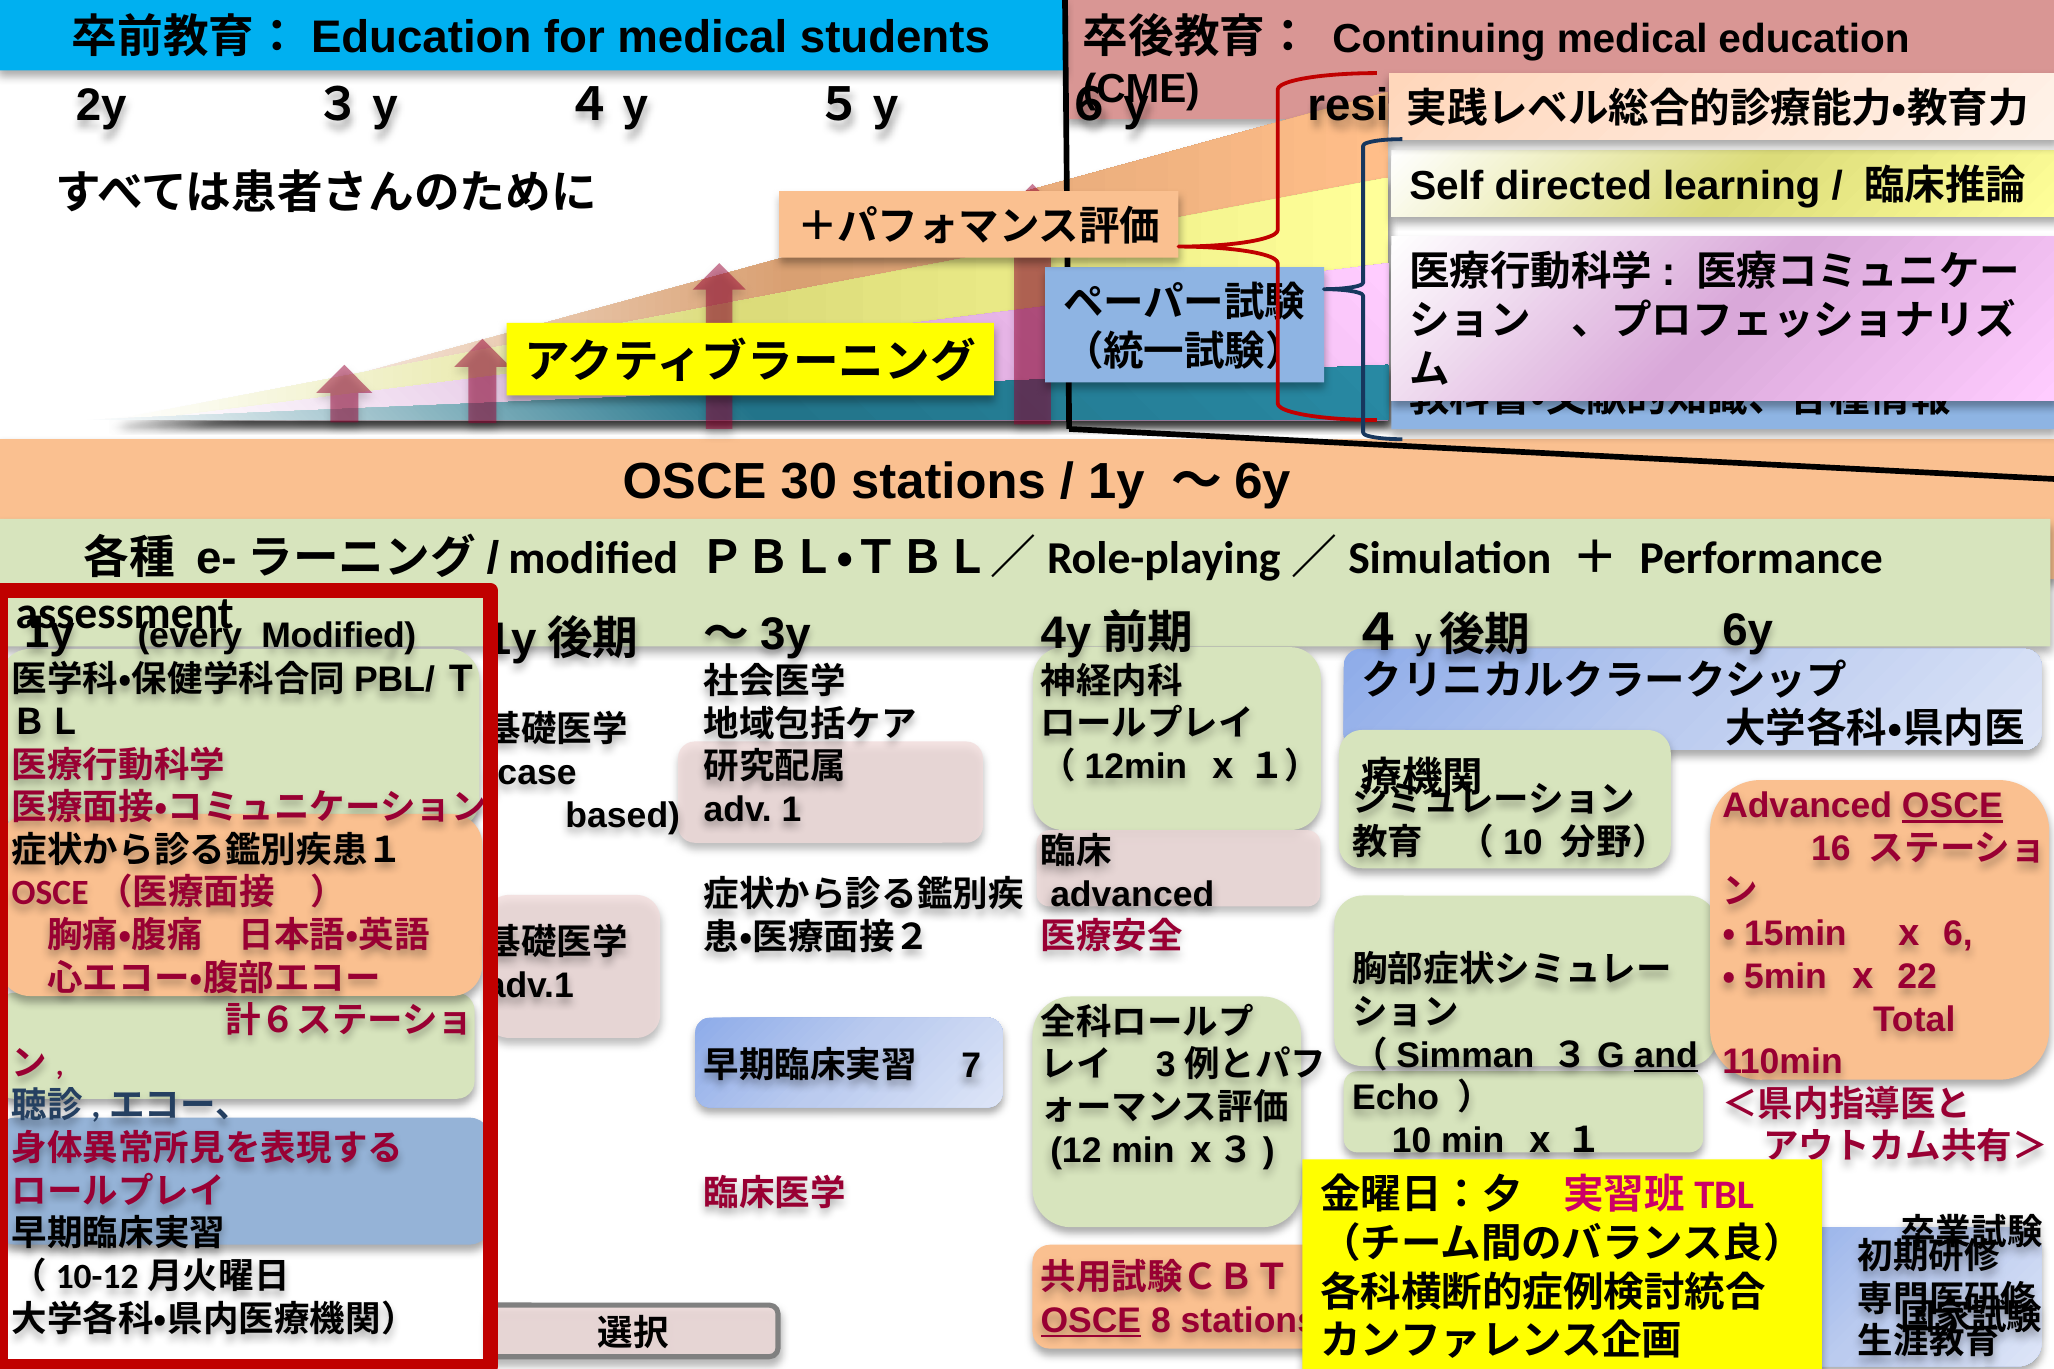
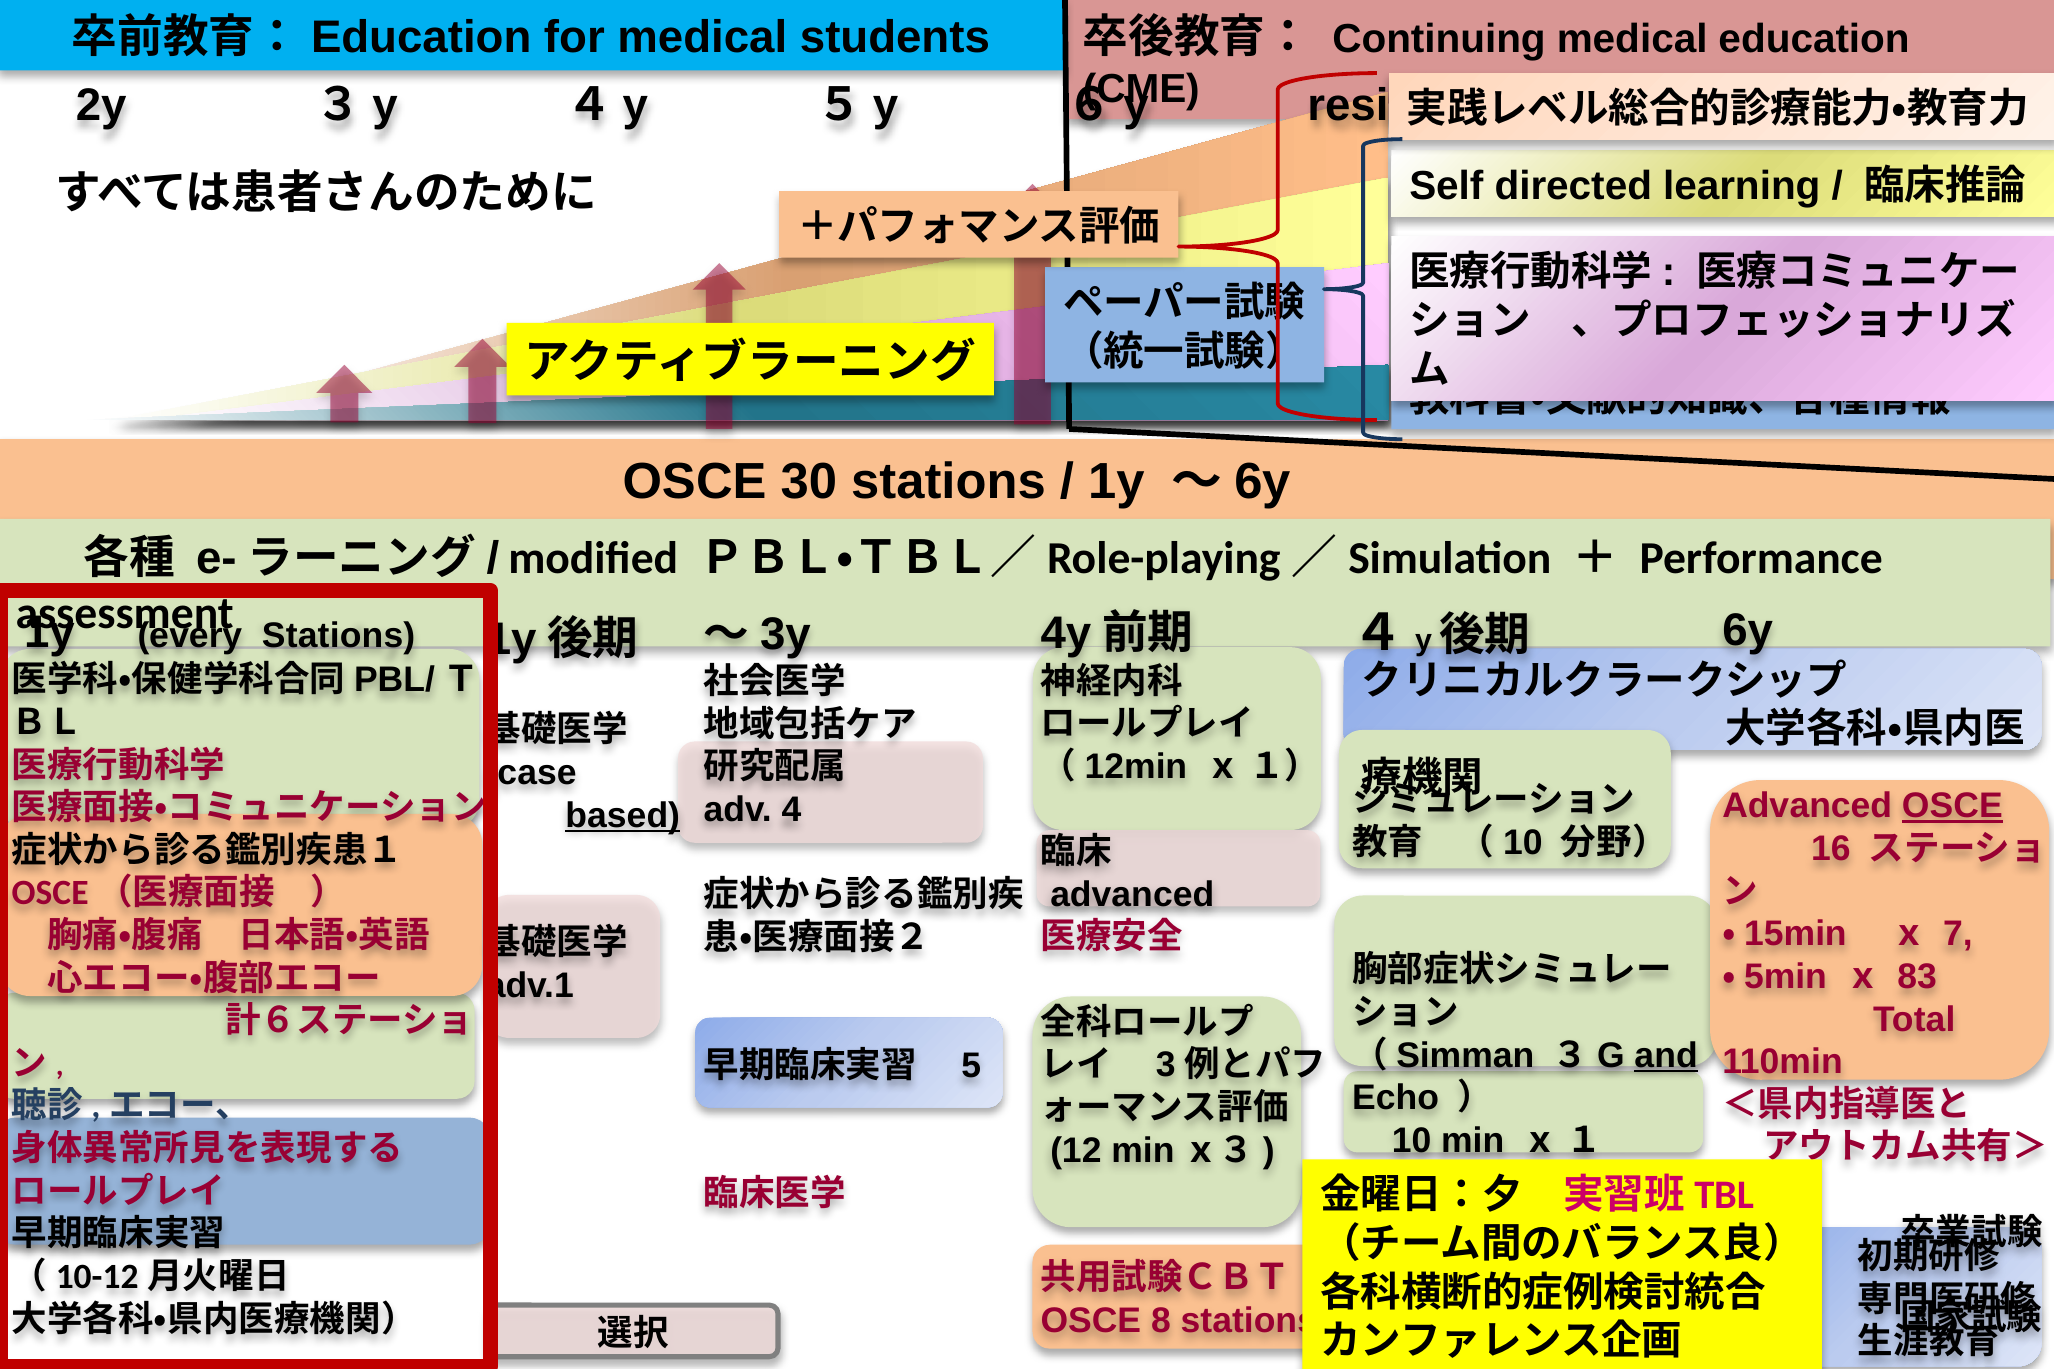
Modified at (339, 636): Modified -> Stations
1: 1 -> 4
based underline: none -> present
6: 6 -> 7
22: 22 -> 83
7: 7 -> 5
OSCE at (1091, 1321) underline: present -> none
